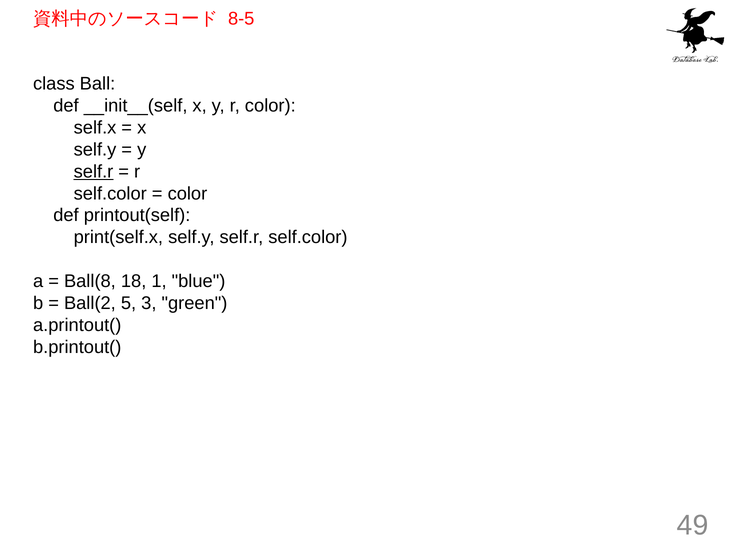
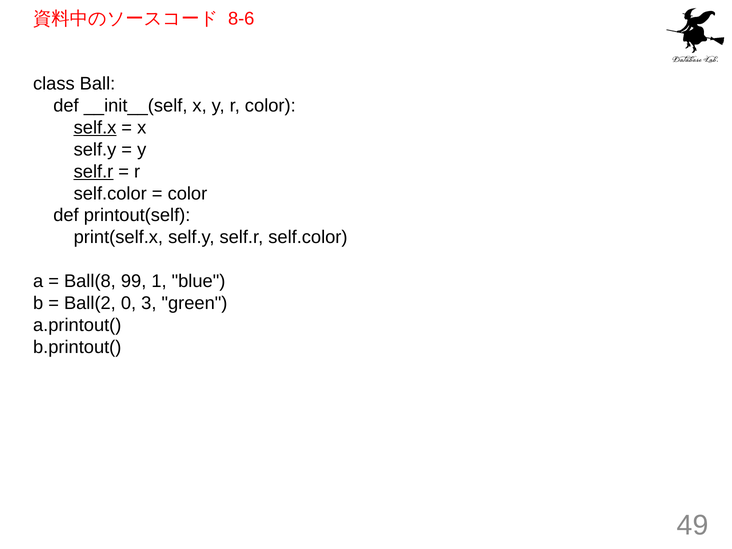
8-5: 8-5 -> 8-6
self.x underline: none -> present
18: 18 -> 99
5: 5 -> 0
